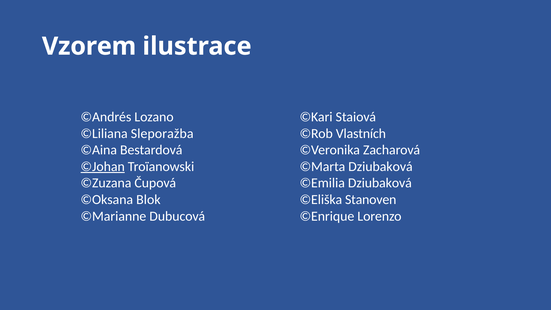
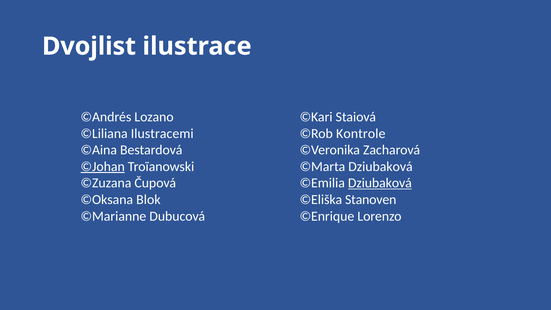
Vzorem: Vzorem -> Dvojlist
Sleporažba: Sleporažba -> Ilustracemi
Vlastních: Vlastních -> Kontrole
Dziubaková at (380, 183) underline: none -> present
